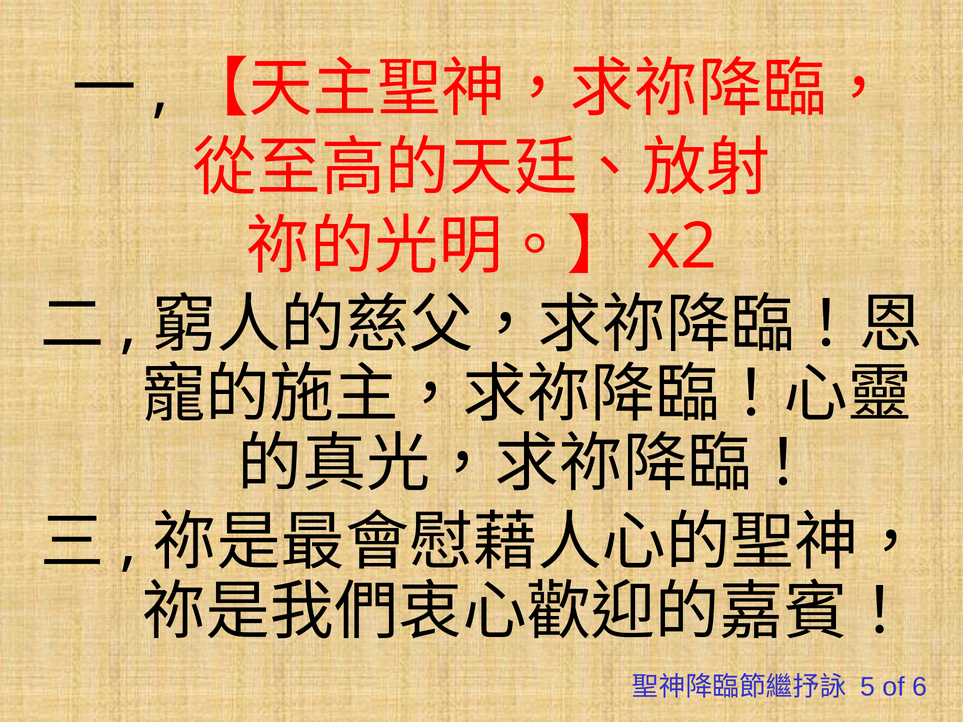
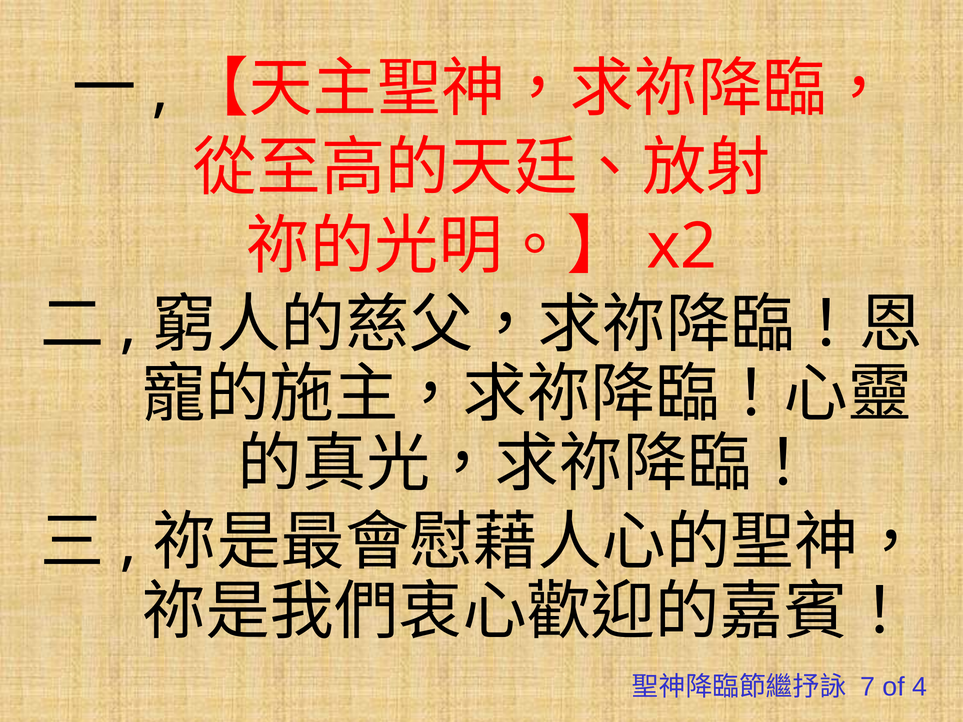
5: 5 -> 7
6: 6 -> 4
